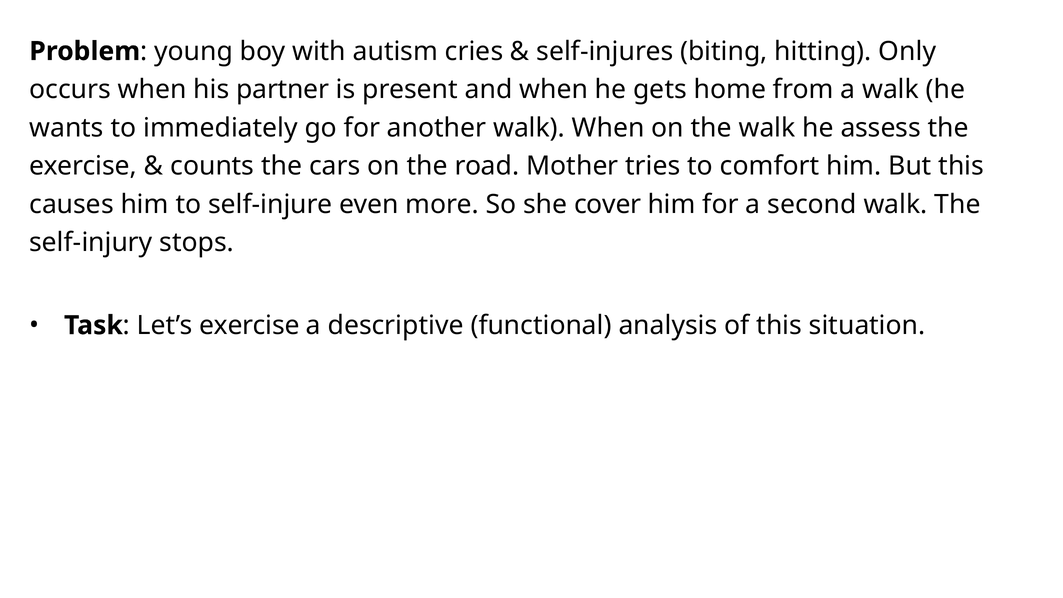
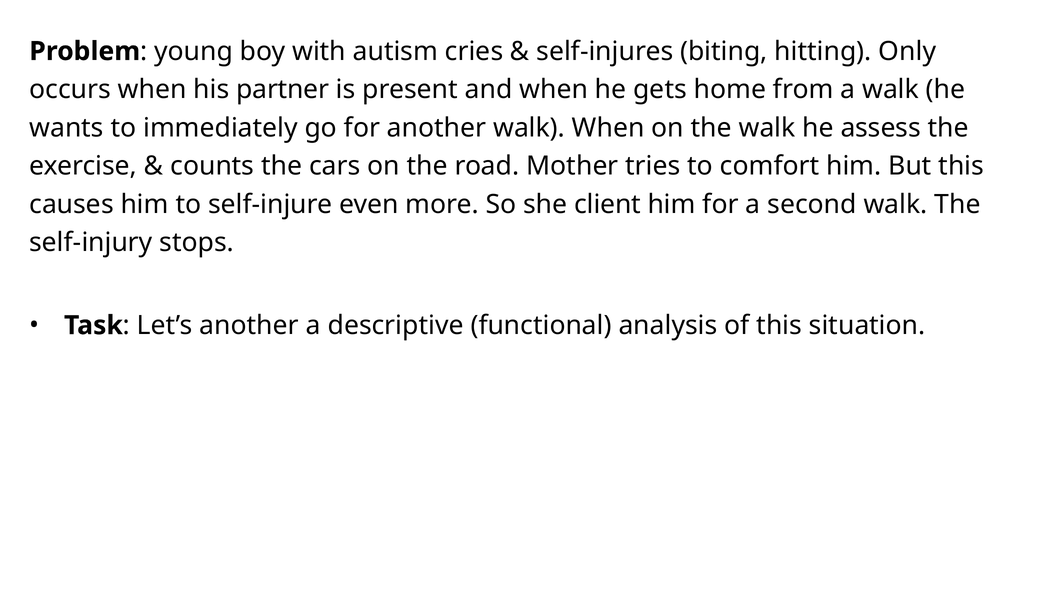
cover: cover -> client
Let’s exercise: exercise -> another
